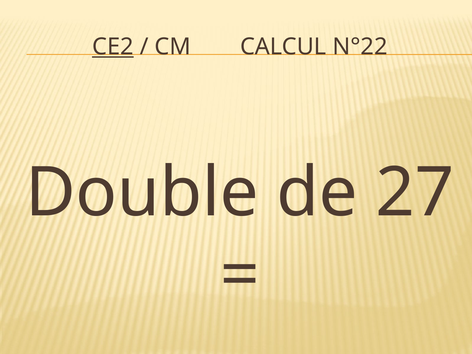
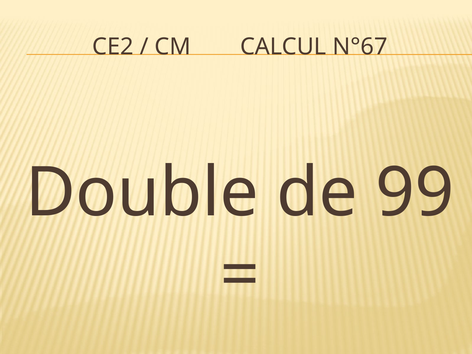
CE2 underline: present -> none
N°22: N°22 -> N°67
27: 27 -> 99
